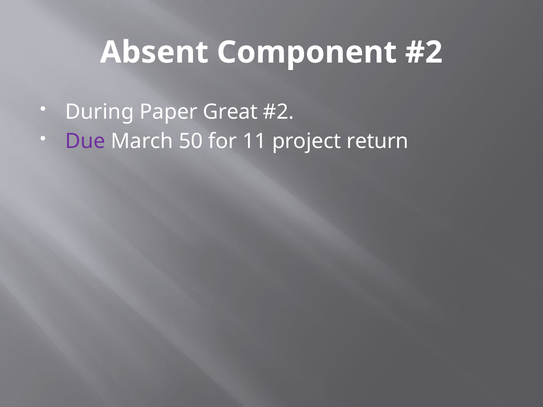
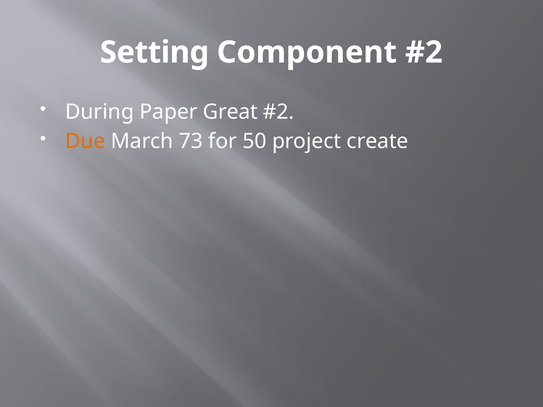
Absent: Absent -> Setting
Due colour: purple -> orange
50: 50 -> 73
11: 11 -> 50
return: return -> create
